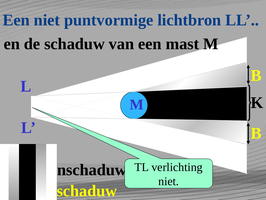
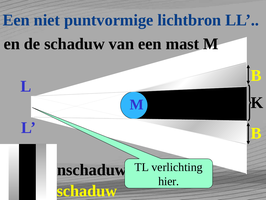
niet at (169, 181): niet -> hier
